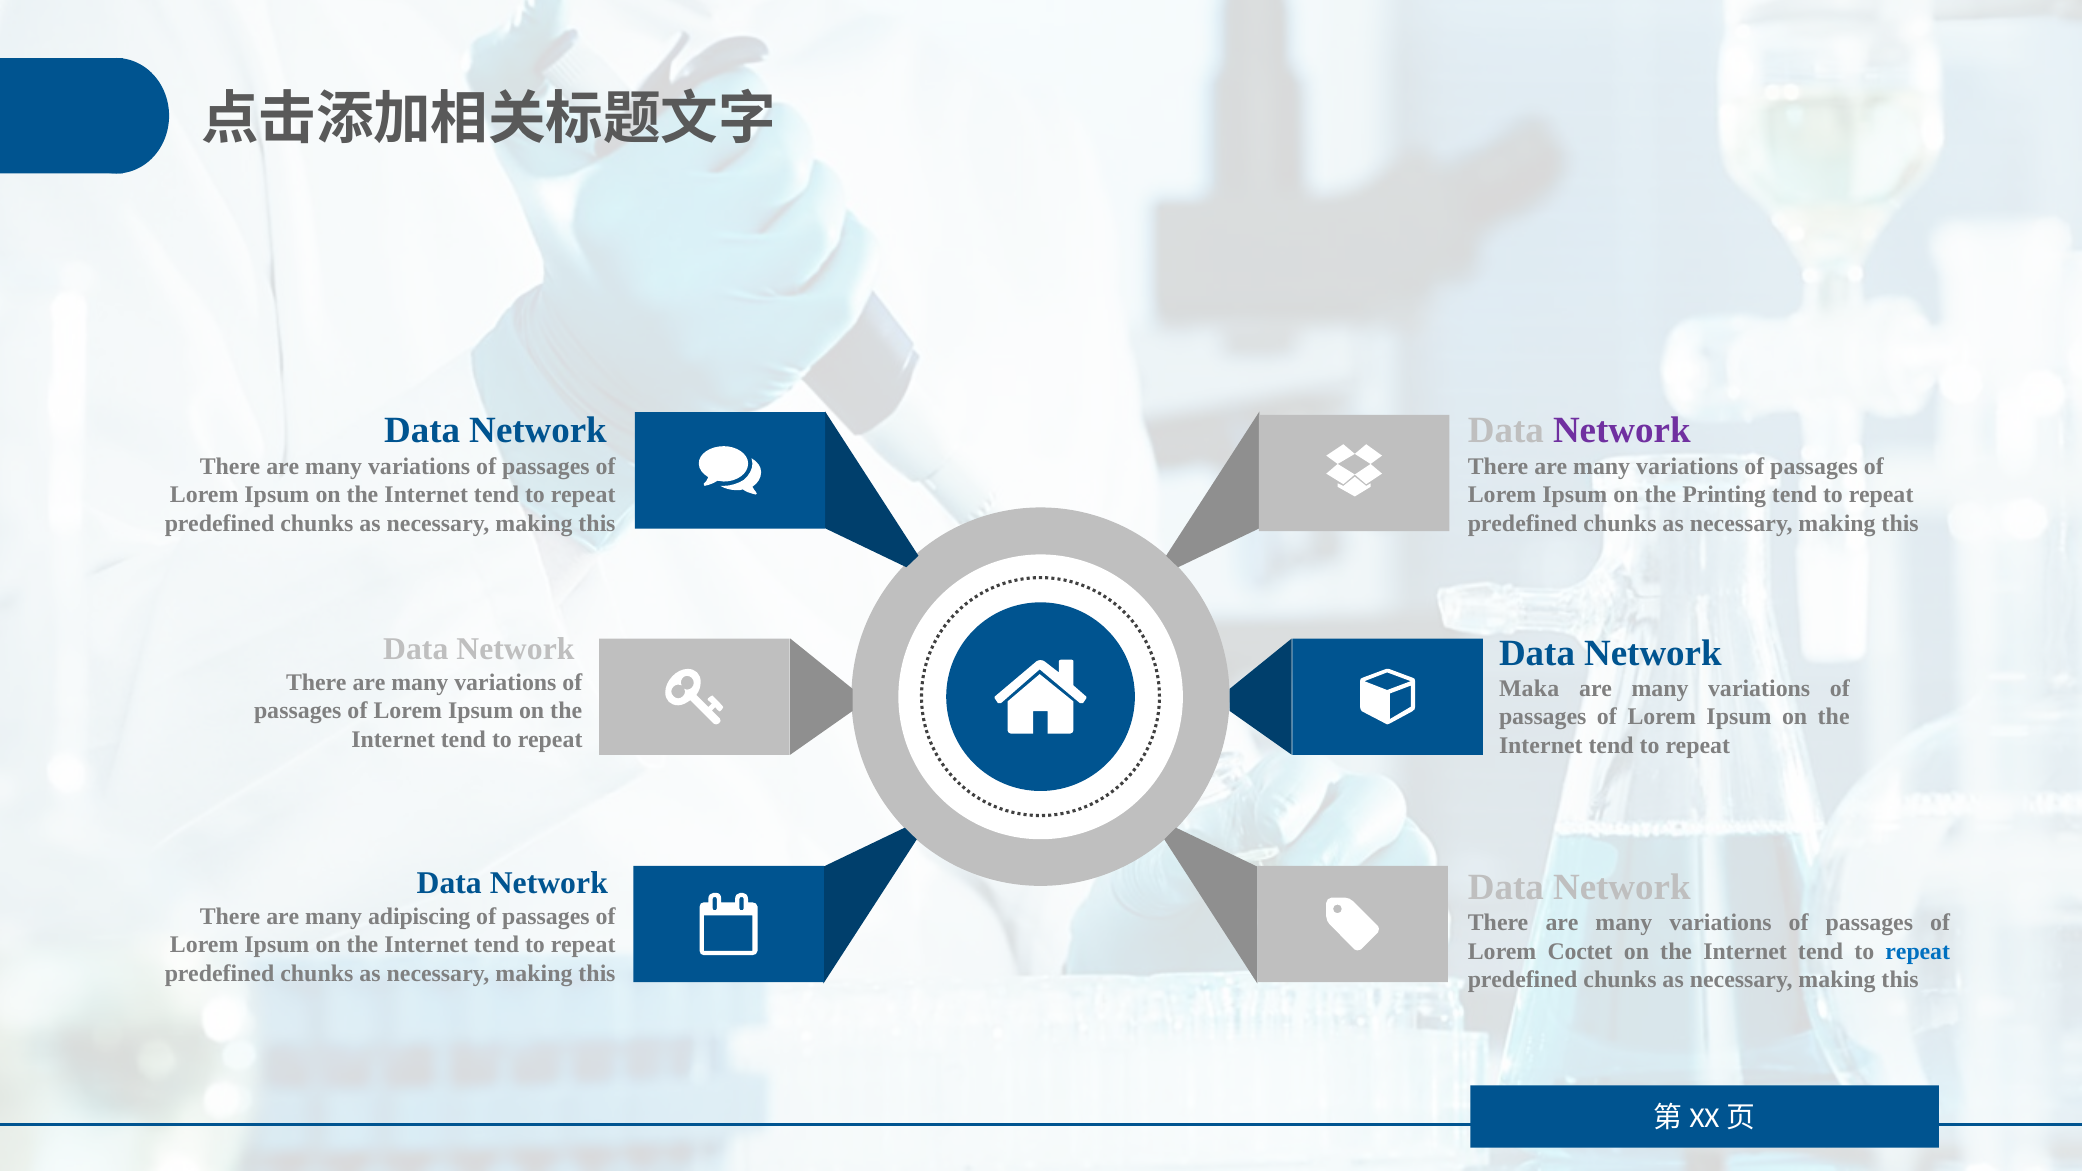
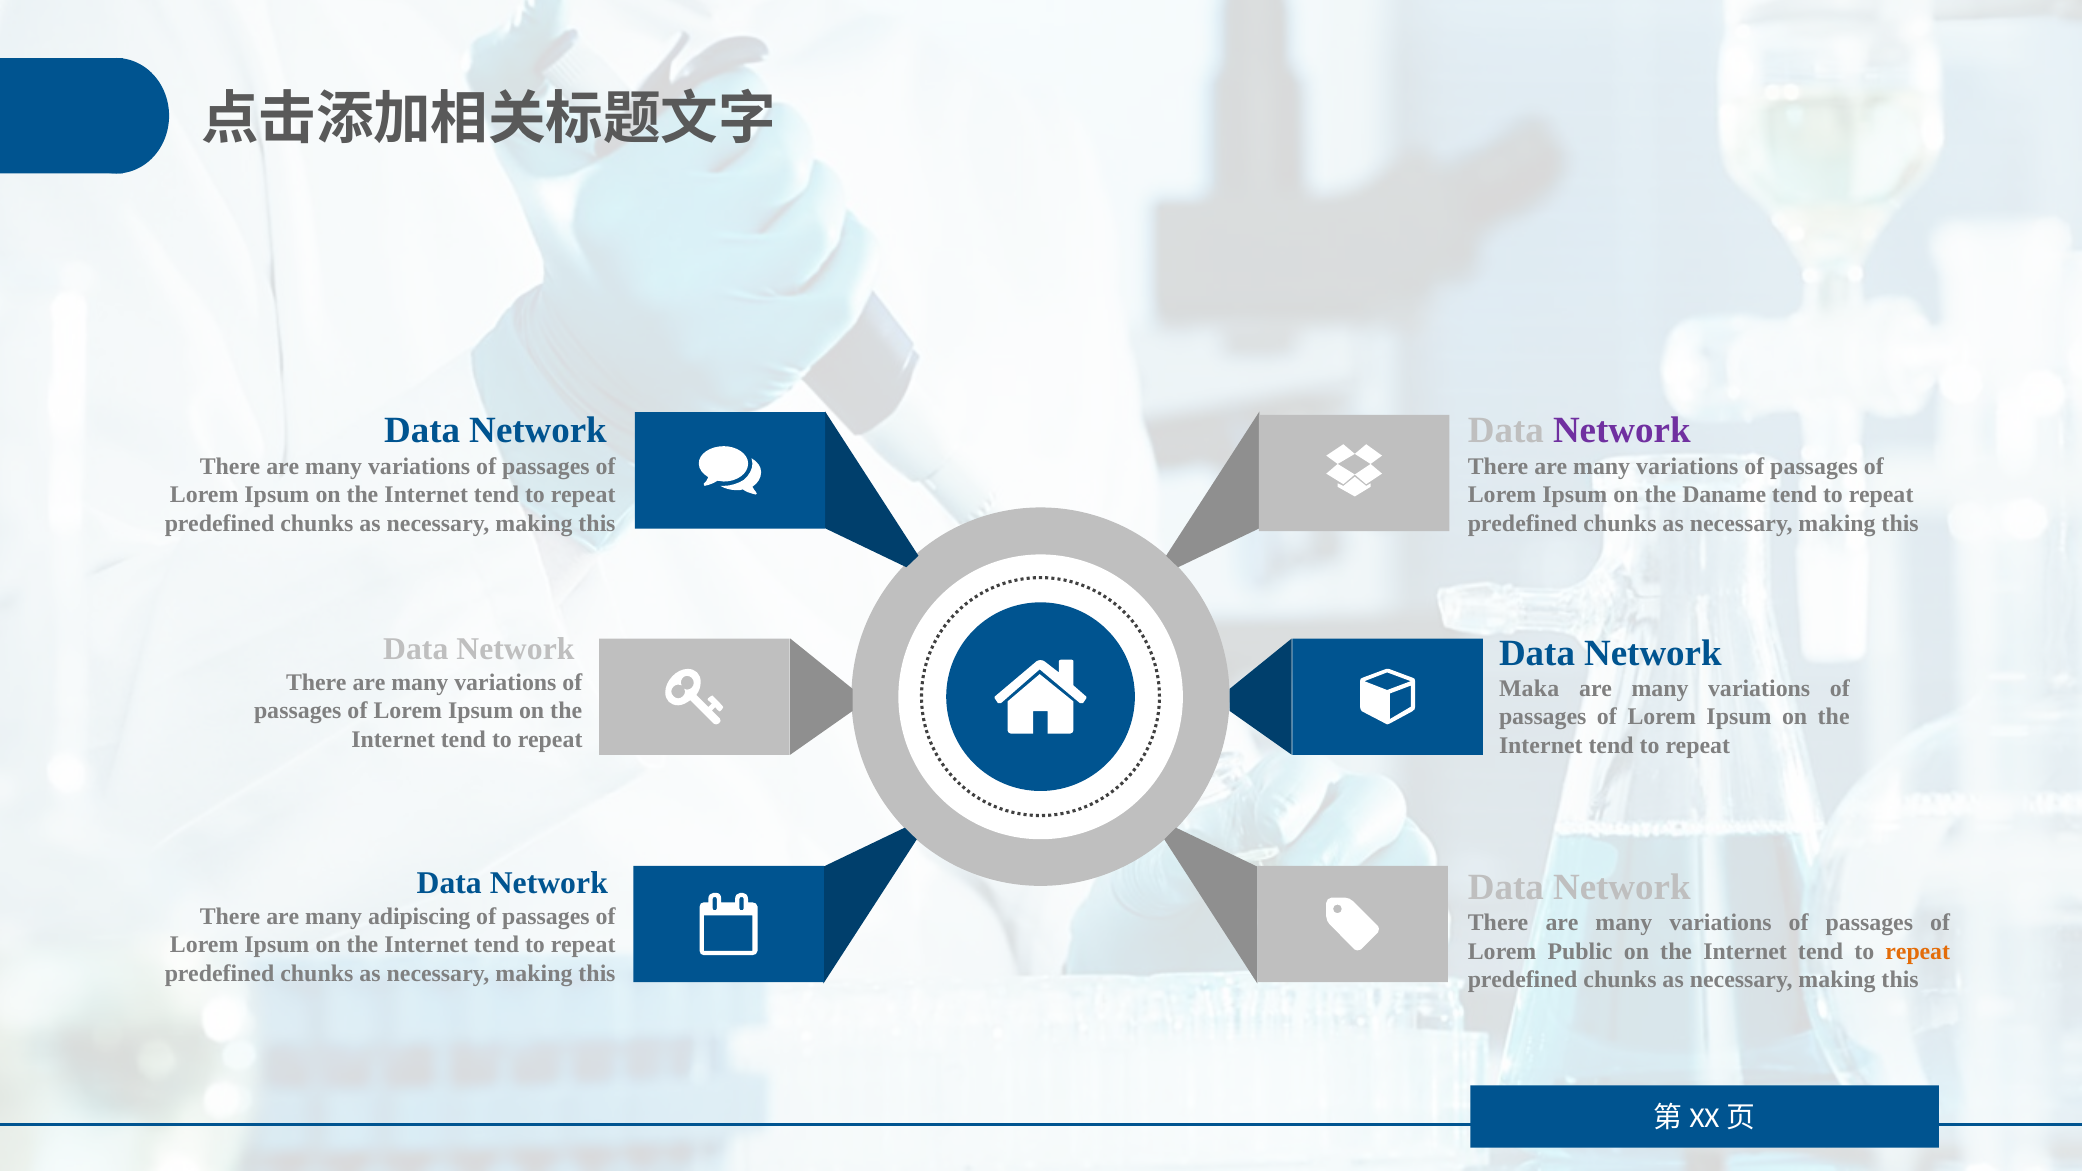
Printing: Printing -> Daname
Coctet: Coctet -> Public
repeat at (1918, 951) colour: blue -> orange
